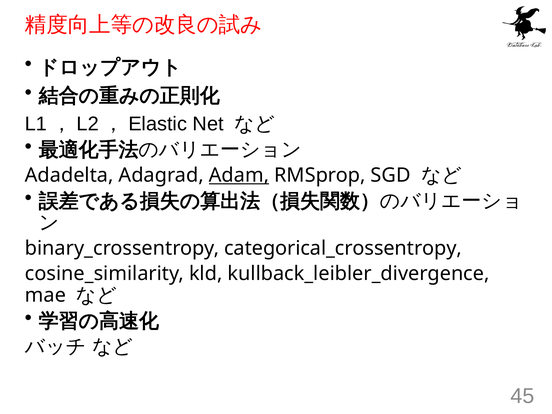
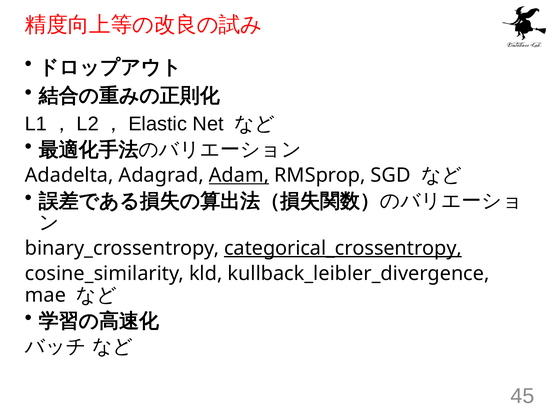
categorical_crossentropy underline: none -> present
